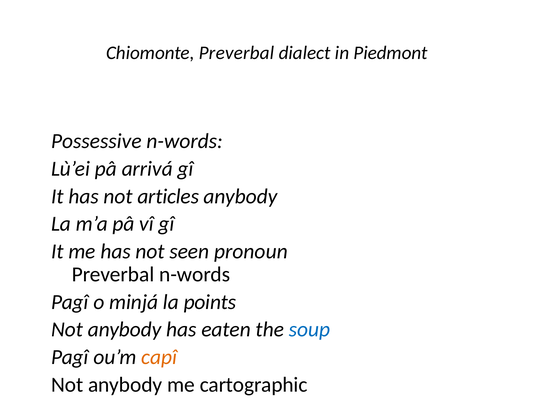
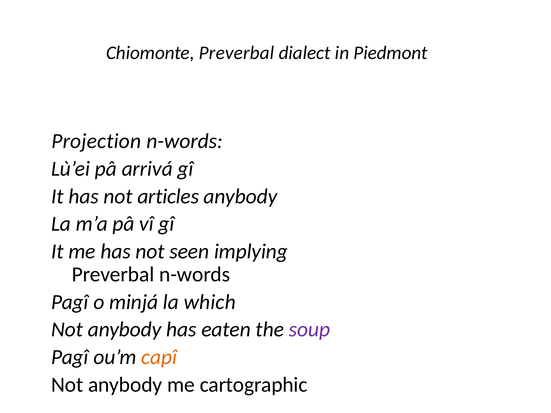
Possessive: Possessive -> Projection
pronoun: pronoun -> implying
points: points -> which
soup colour: blue -> purple
